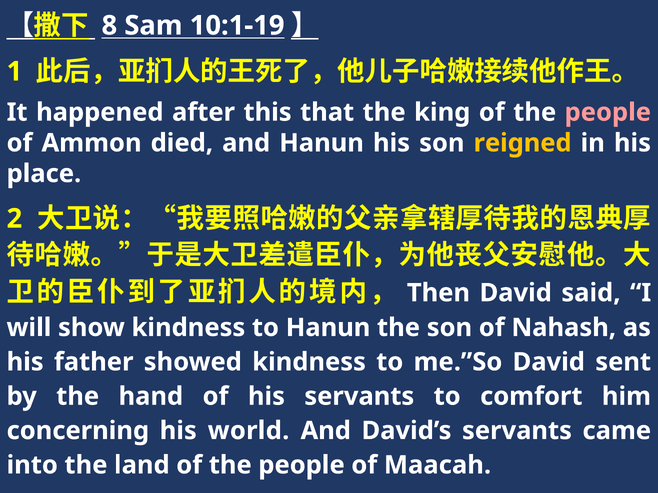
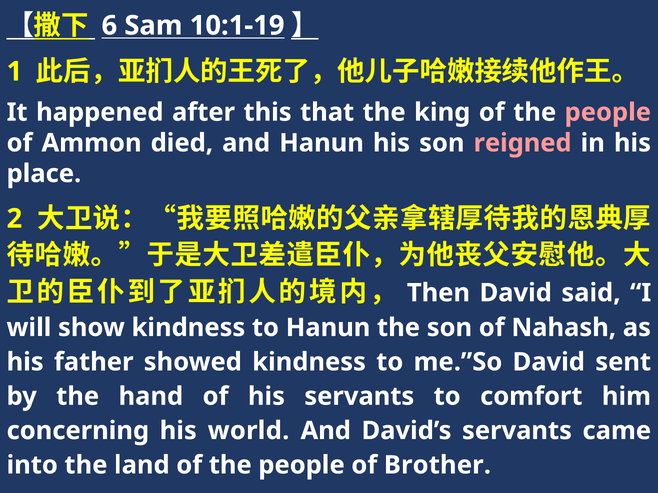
8: 8 -> 6
reigned colour: yellow -> pink
Maacah: Maacah -> Brother
